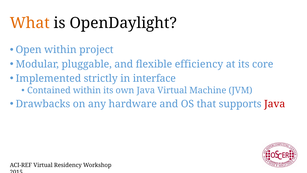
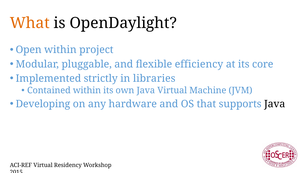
interface: interface -> libraries
Drawbacks: Drawbacks -> Developing
Java at (275, 104) colour: red -> black
